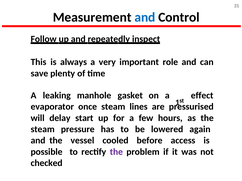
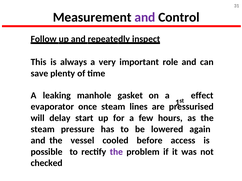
and at (145, 17) colour: blue -> purple
